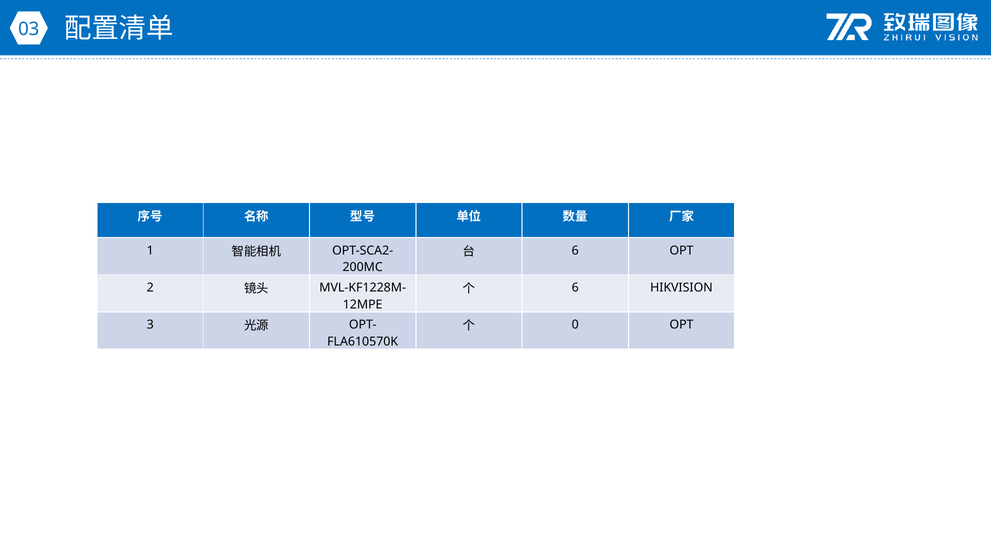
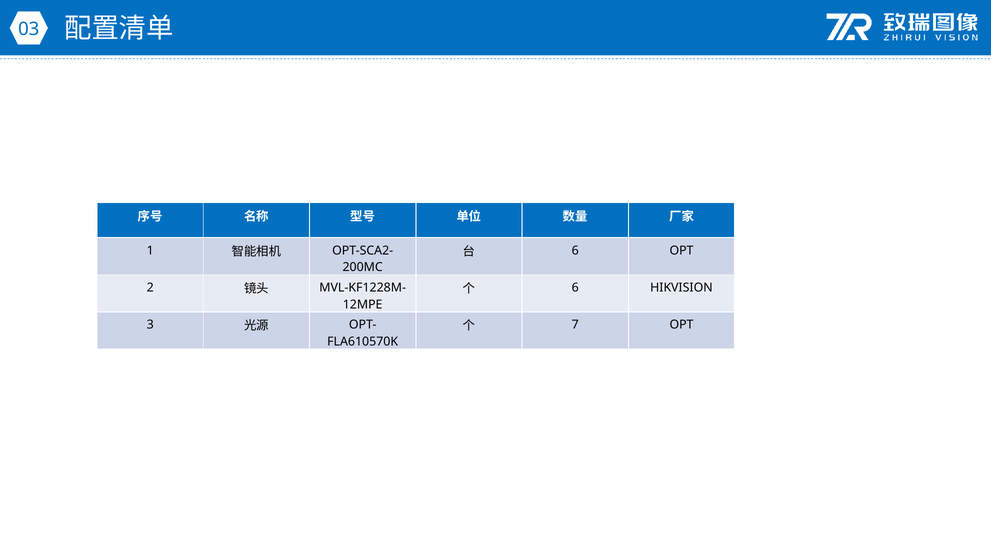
0: 0 -> 7
